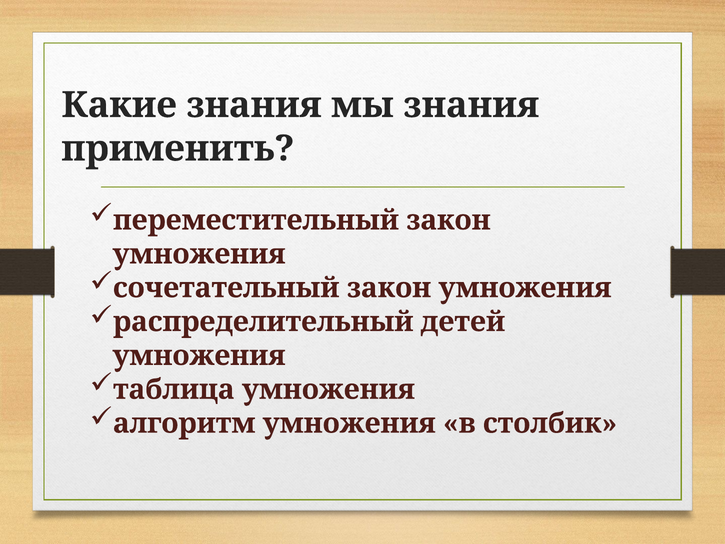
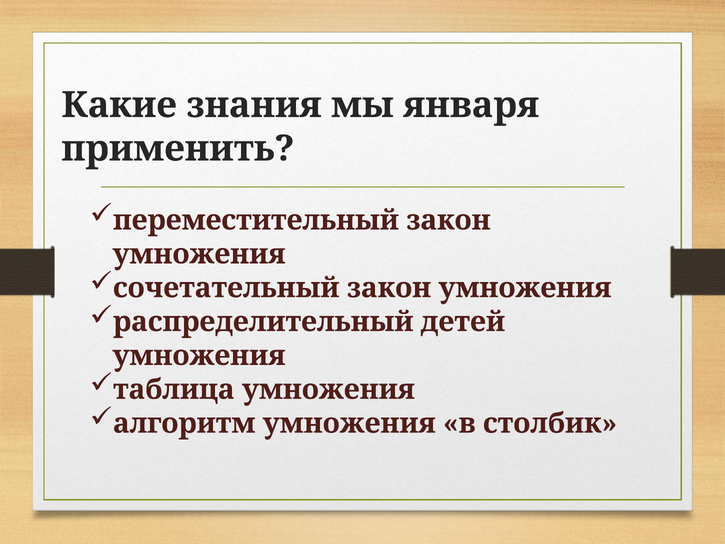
мы знания: знания -> января
